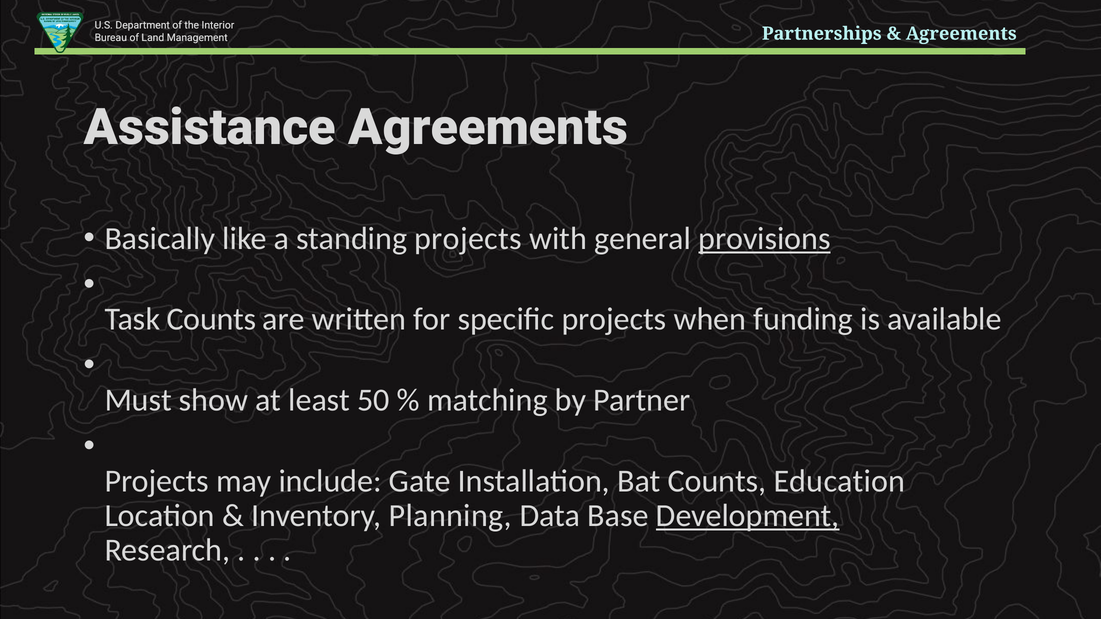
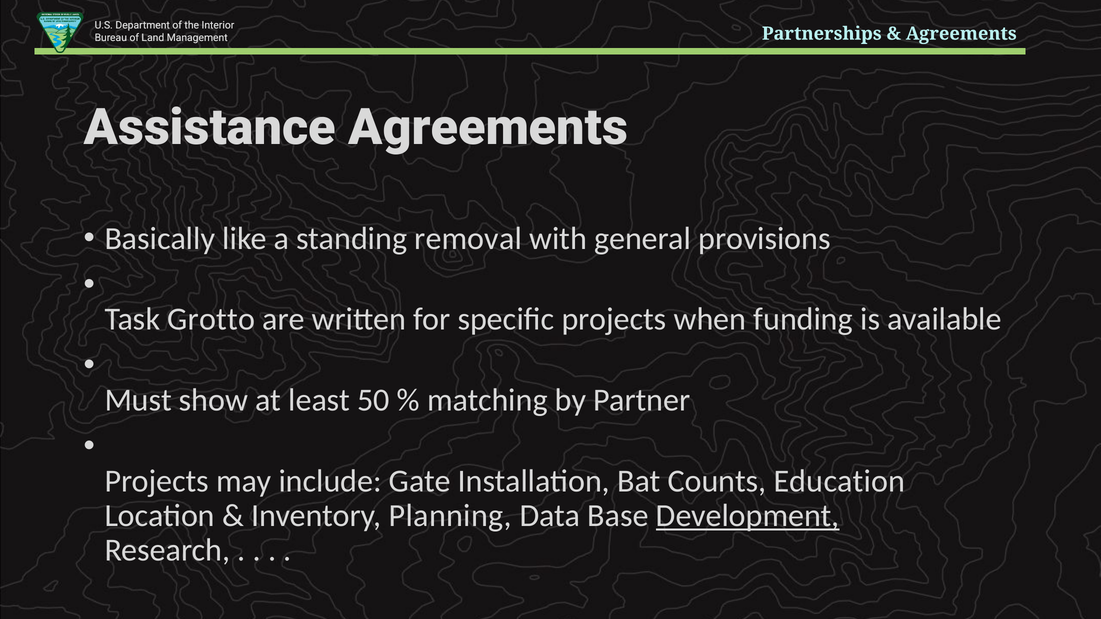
standing projects: projects -> removal
provisions underline: present -> none
Task Counts: Counts -> Grotto
